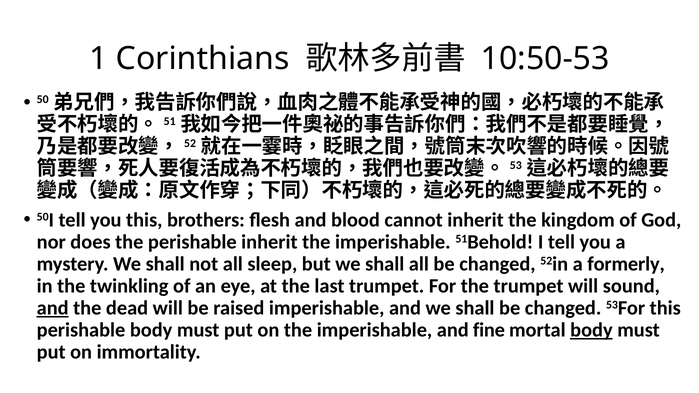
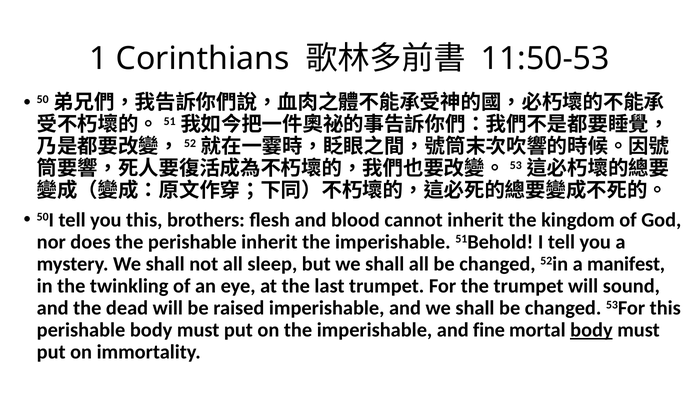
10:50-53: 10:50-53 -> 11:50-53
formerly: formerly -> manifest
and at (53, 308) underline: present -> none
